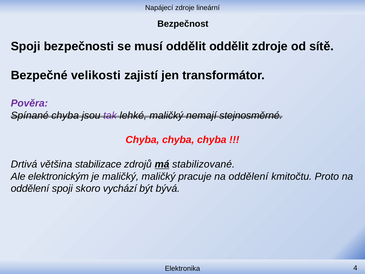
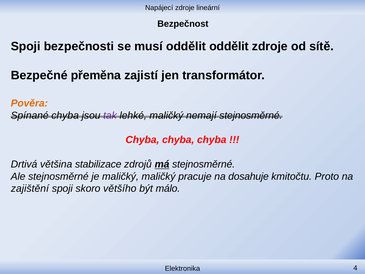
velikosti: velikosti -> přeměna
Pověra colour: purple -> orange
má stabilizované: stabilizované -> stejnosměrné
Ale elektronickým: elektronickým -> stejnosměrné
pracuje na oddělení: oddělení -> dosahuje
oddělení at (30, 188): oddělení -> zajištění
vychází: vychází -> většího
bývá: bývá -> málo
